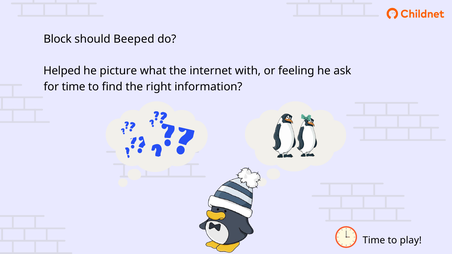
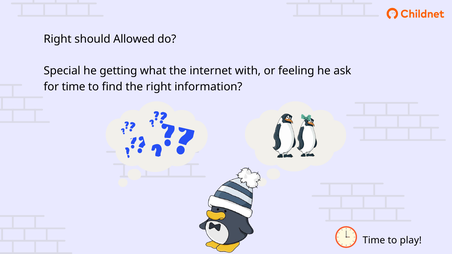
Block at (58, 39): Block -> Right
Beeped: Beeped -> Allowed
Helped: Helped -> Special
picture: picture -> getting
